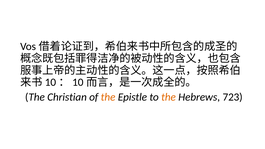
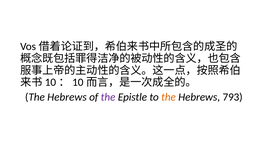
Christian at (67, 97): Christian -> Hebrews
the at (108, 97) colour: orange -> purple
723: 723 -> 793
